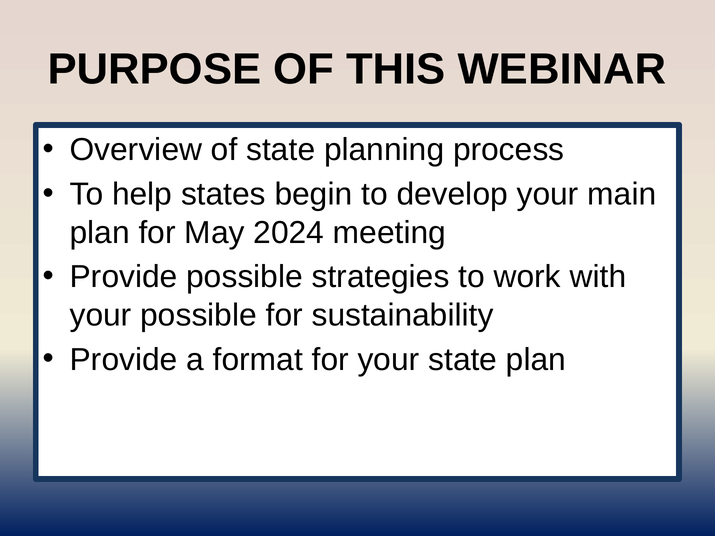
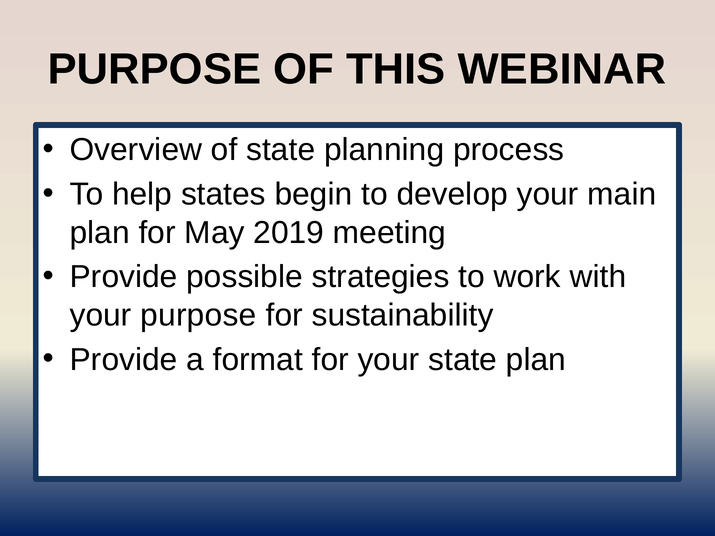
2024: 2024 -> 2019
your possible: possible -> purpose
